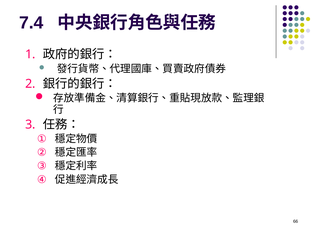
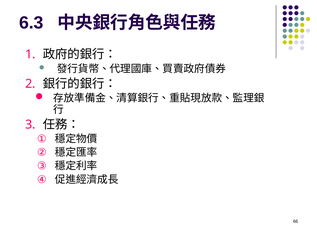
7.4: 7.4 -> 6.3
